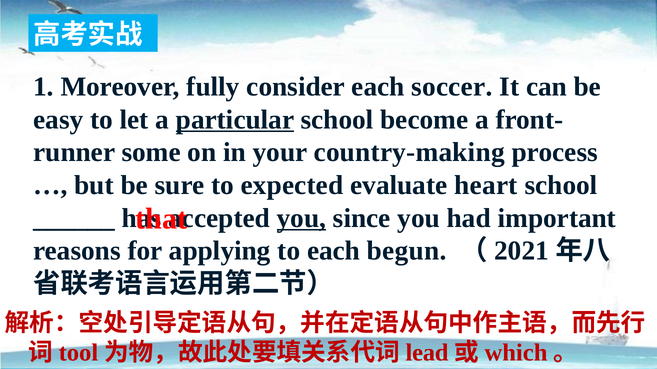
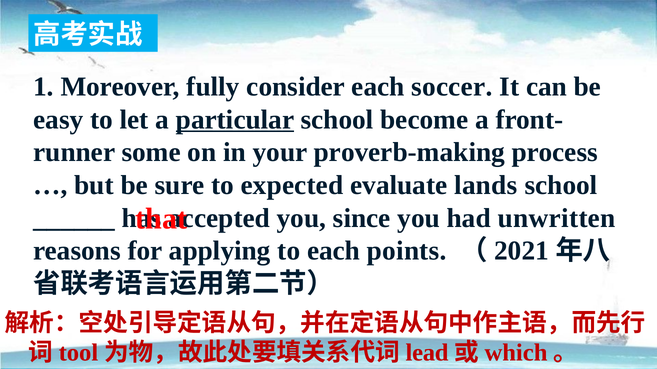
country-making: country-making -> proverb-making
heart: heart -> lands
you at (301, 218) underline: present -> none
important: important -> unwritten
begun: begun -> points
